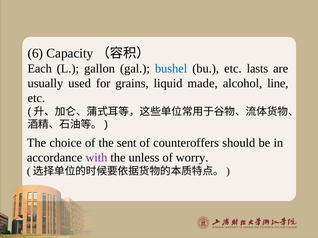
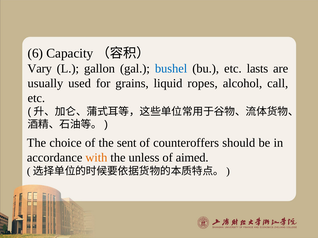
Each: Each -> Vary
made: made -> ropes
line: line -> call
with colour: purple -> orange
worry: worry -> aimed
